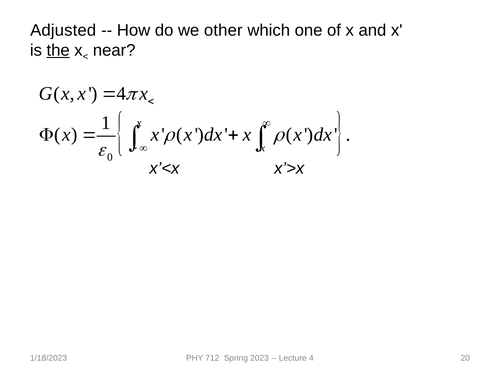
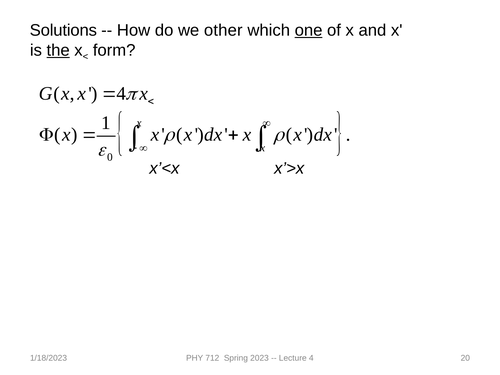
Adjusted: Adjusted -> Solutions
one underline: none -> present
near: near -> form
